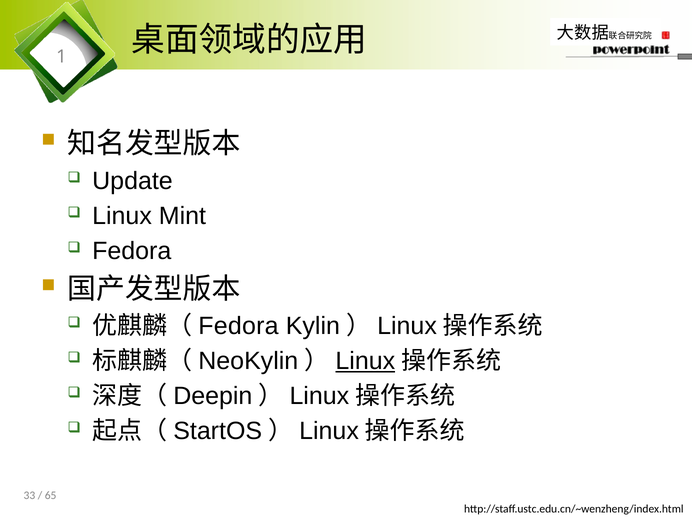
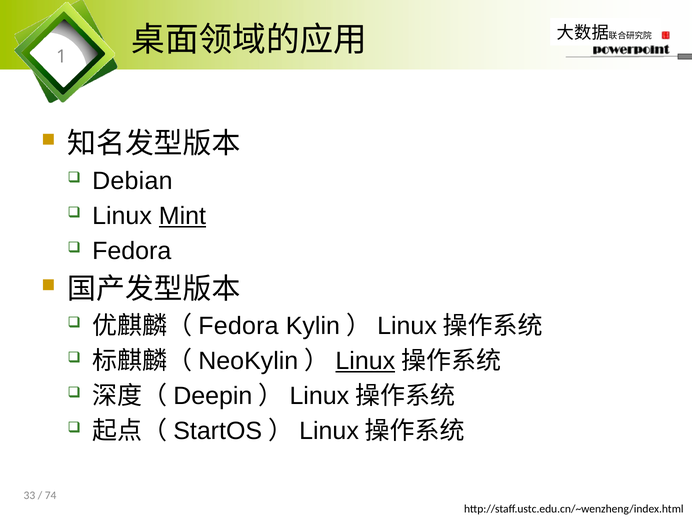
Update: Update -> Debian
Mint underline: none -> present
65: 65 -> 74
